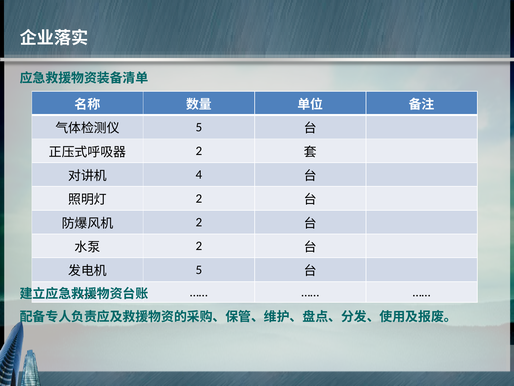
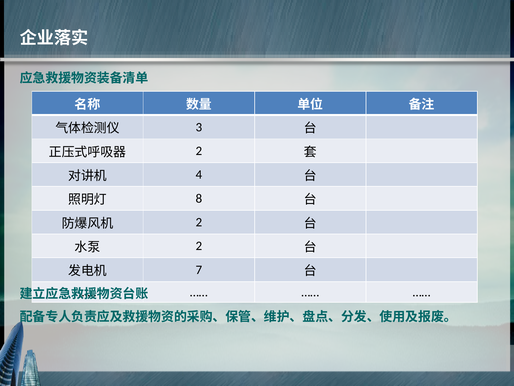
5 at (199, 127): 5 -> 3
2 at (199, 198): 2 -> 8
5 at (199, 269): 5 -> 7
